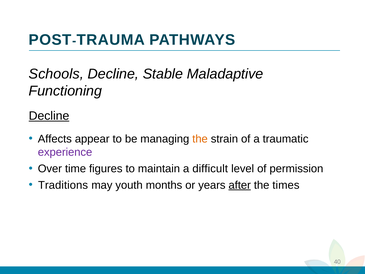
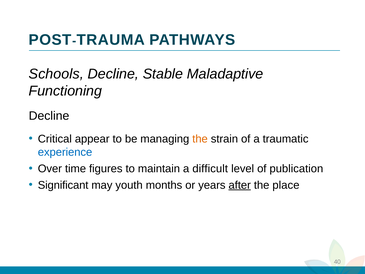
Decline at (49, 116) underline: present -> none
Affects: Affects -> Critical
experience colour: purple -> blue
permission: permission -> publication
Traditions: Traditions -> Significant
times: times -> place
